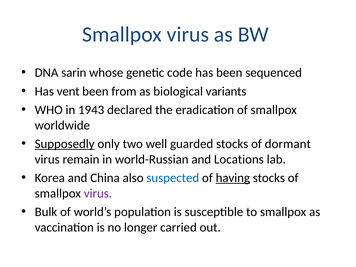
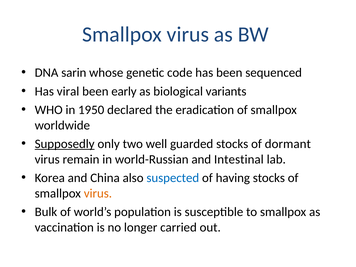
vent: vent -> viral
from: from -> early
1943: 1943 -> 1950
Locations: Locations -> Intestinal
having underline: present -> none
virus at (98, 193) colour: purple -> orange
